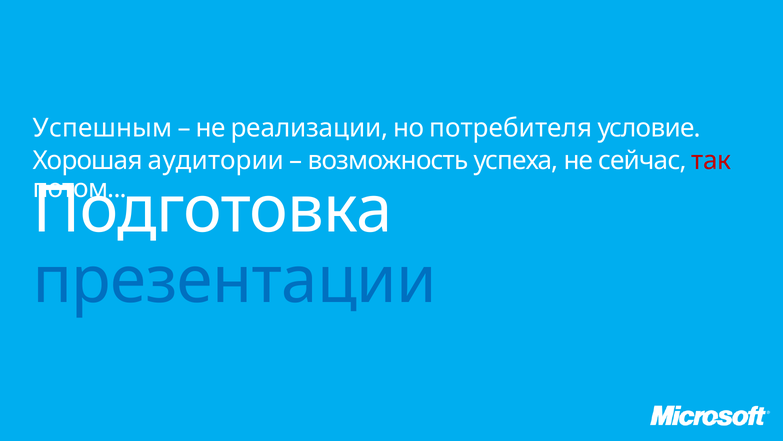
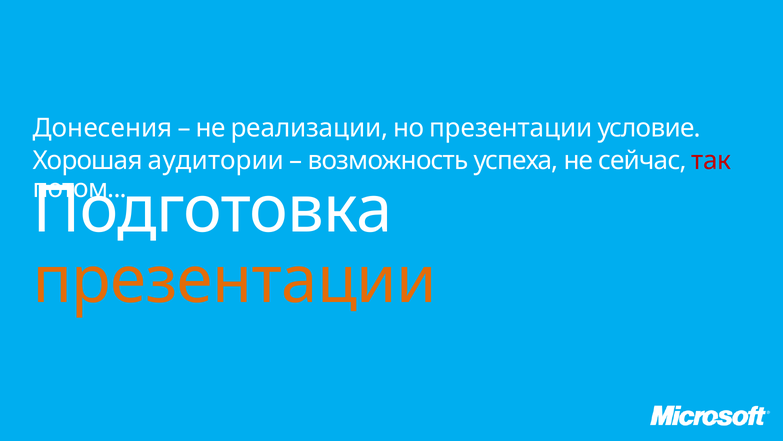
Успешным: Успешным -> Донесения
но потребителя: потребителя -> презентации
презентации at (235, 280) colour: blue -> orange
